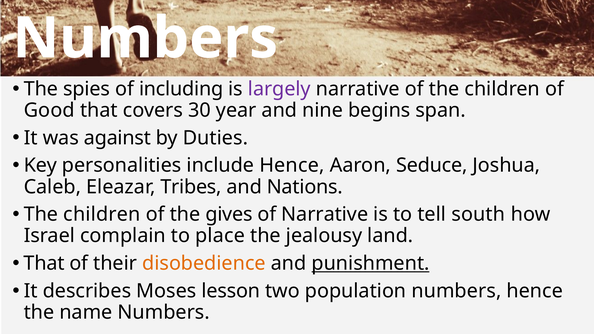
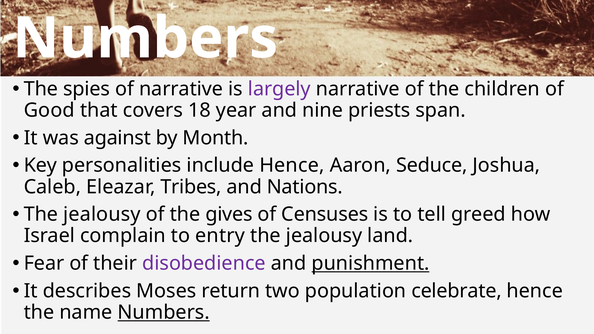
of including: including -> narrative
30: 30 -> 18
begins: begins -> priests
Duties: Duties -> Month
children at (102, 214): children -> jealousy
of Narrative: Narrative -> Censuses
south: south -> greed
place: place -> entry
That at (44, 263): That -> Fear
disobedience colour: orange -> purple
lesson: lesson -> return
population numbers: numbers -> celebrate
Numbers at (164, 312) underline: none -> present
